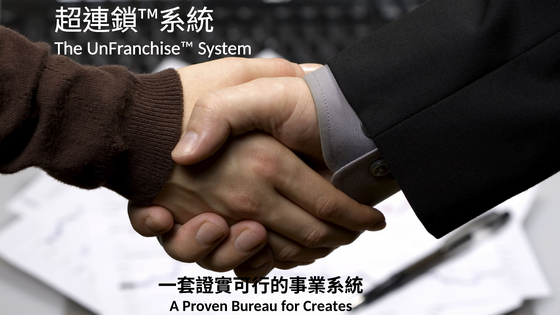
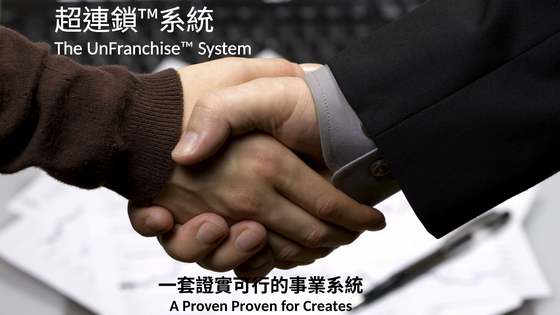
Proven Bureau: Bureau -> Proven
